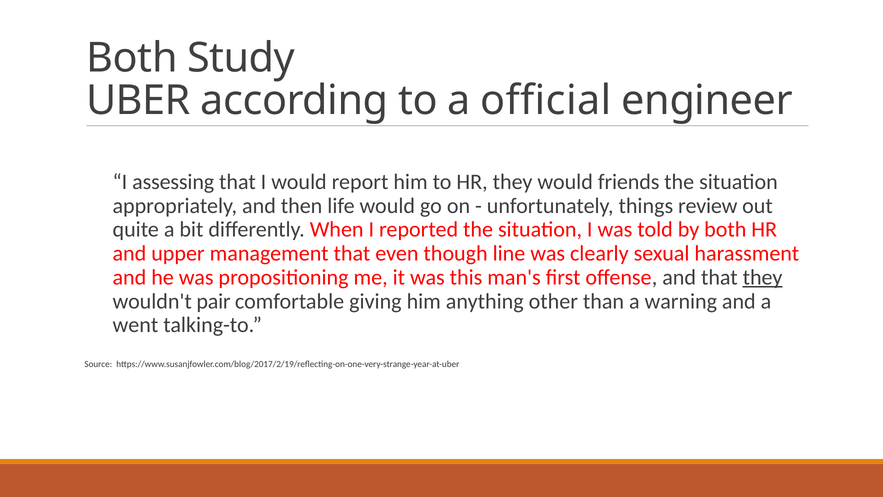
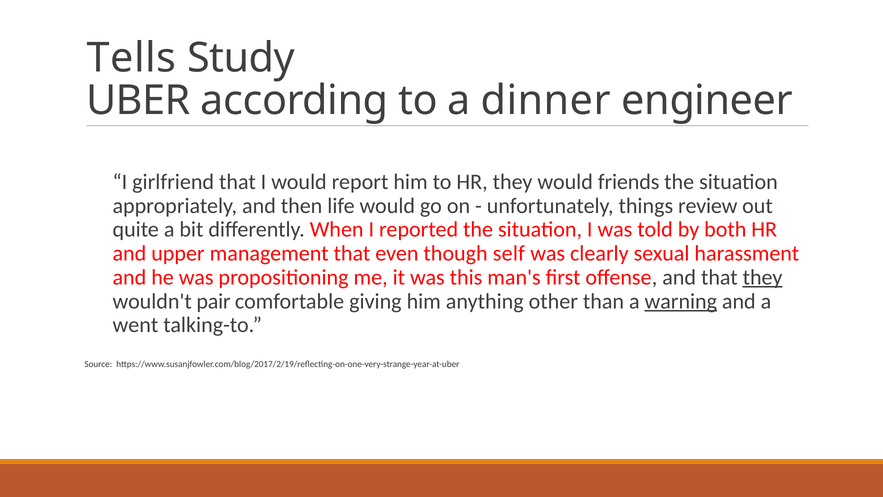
Both at (132, 58): Both -> Tells
official: official -> dinner
assessing: assessing -> girlfriend
line: line -> self
warning underline: none -> present
